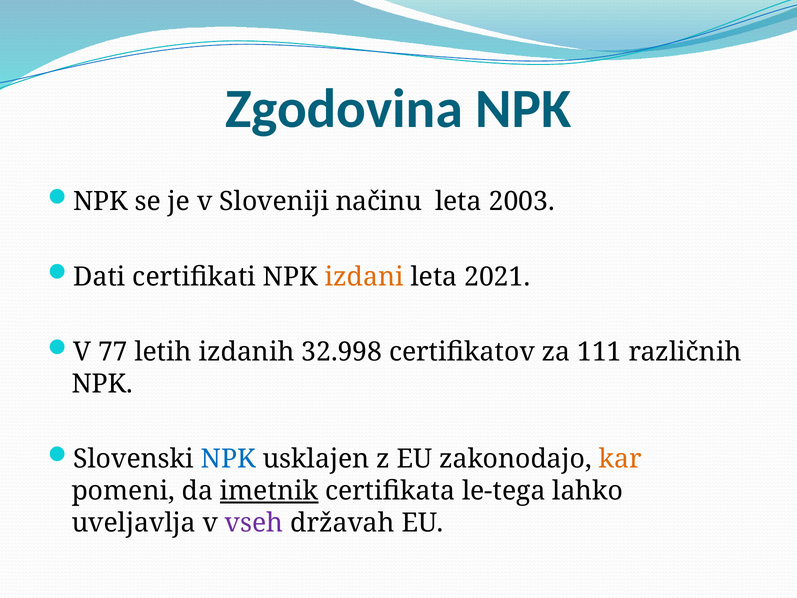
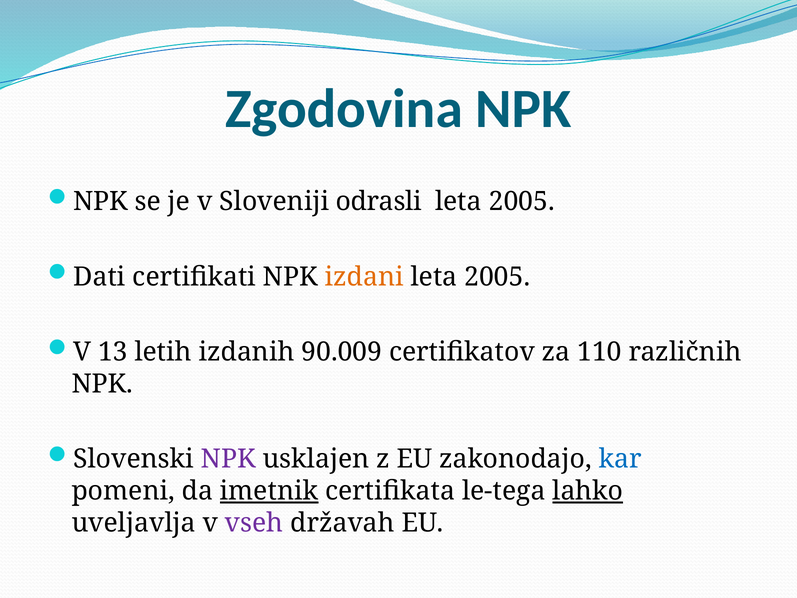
načinu: načinu -> odrasli
2003 at (522, 201): 2003 -> 2005
2021 at (497, 277): 2021 -> 2005
77: 77 -> 13
32.998: 32.998 -> 90.009
111: 111 -> 110
NPK at (228, 459) colour: blue -> purple
kar colour: orange -> blue
lahko underline: none -> present
